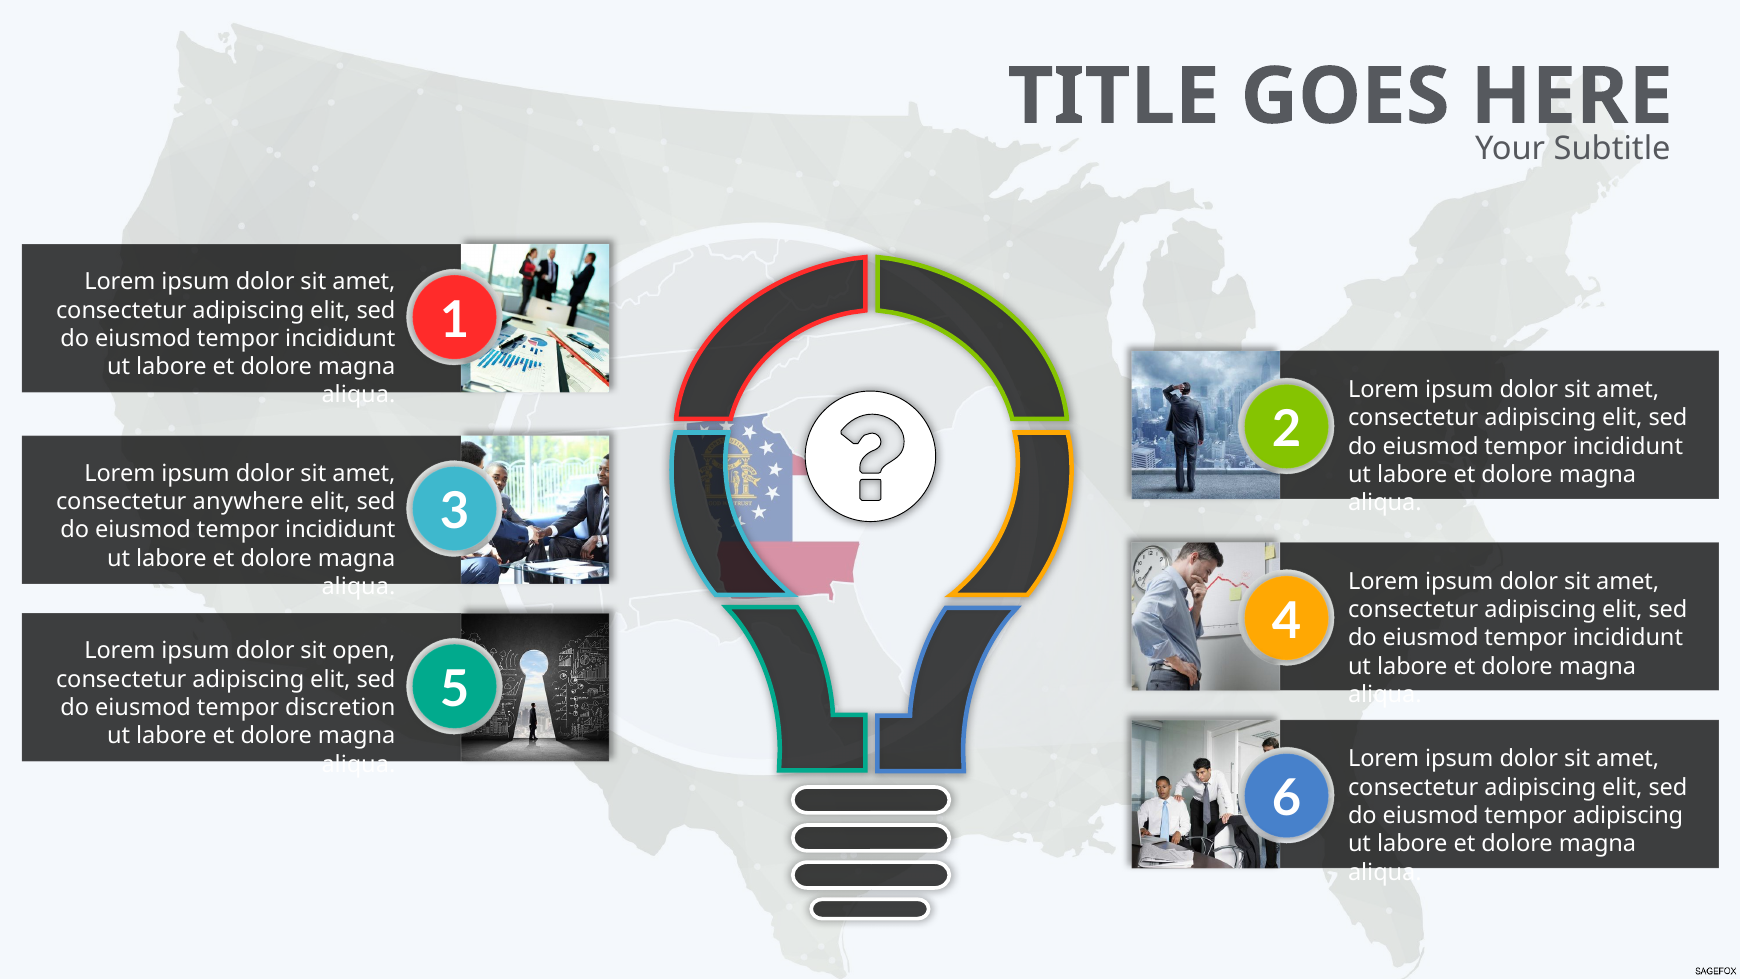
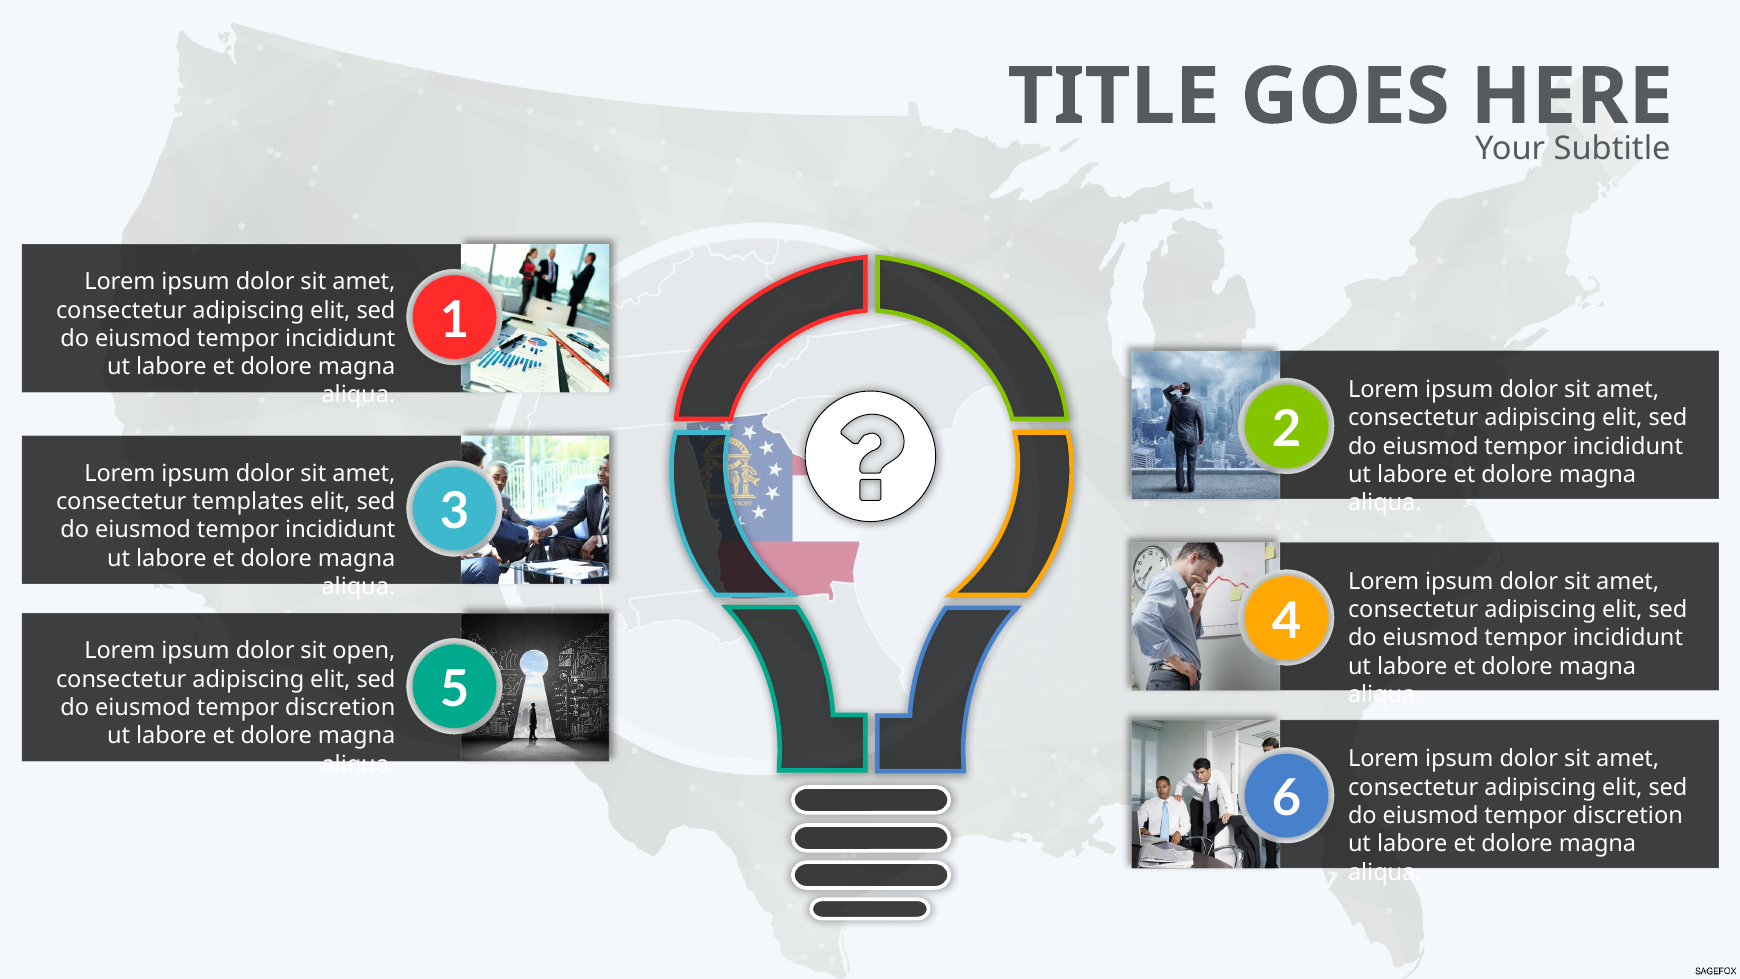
anywhere: anywhere -> templates
adipiscing at (1628, 815): adipiscing -> discretion
